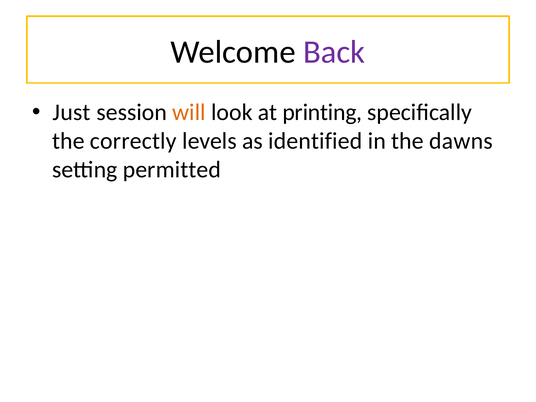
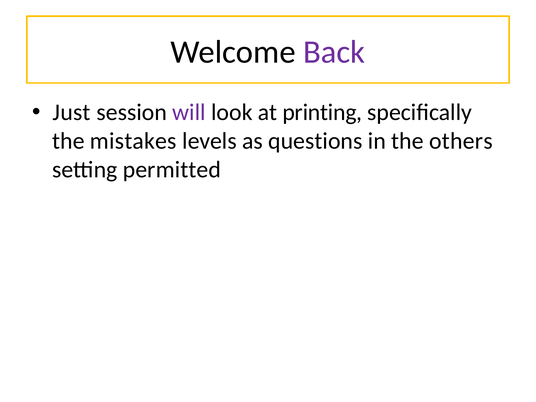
will colour: orange -> purple
correctly: correctly -> mistakes
identified: identified -> questions
dawns: dawns -> others
